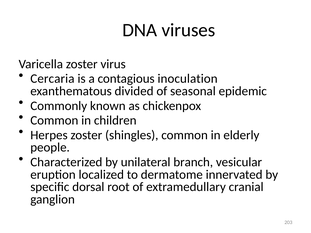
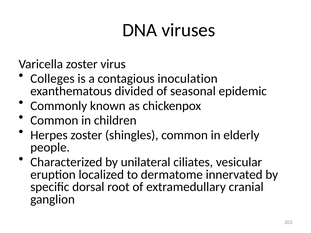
Cercaria: Cercaria -> Colleges
branch: branch -> ciliates
